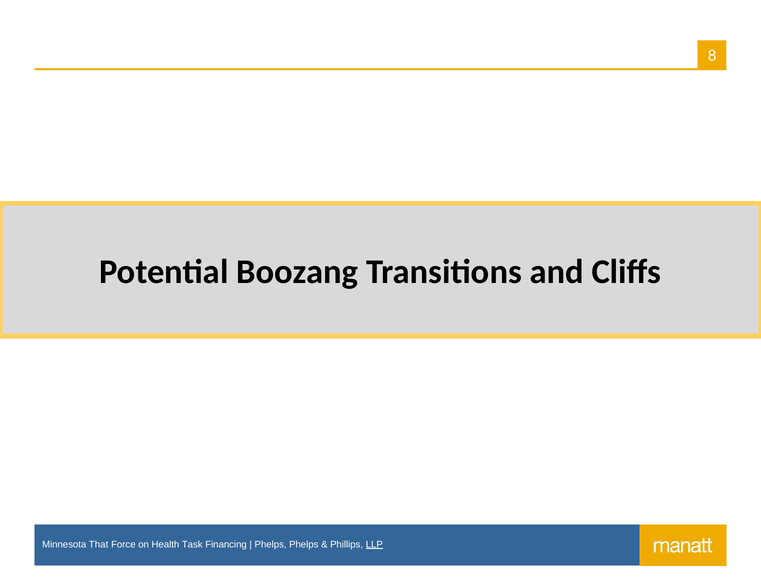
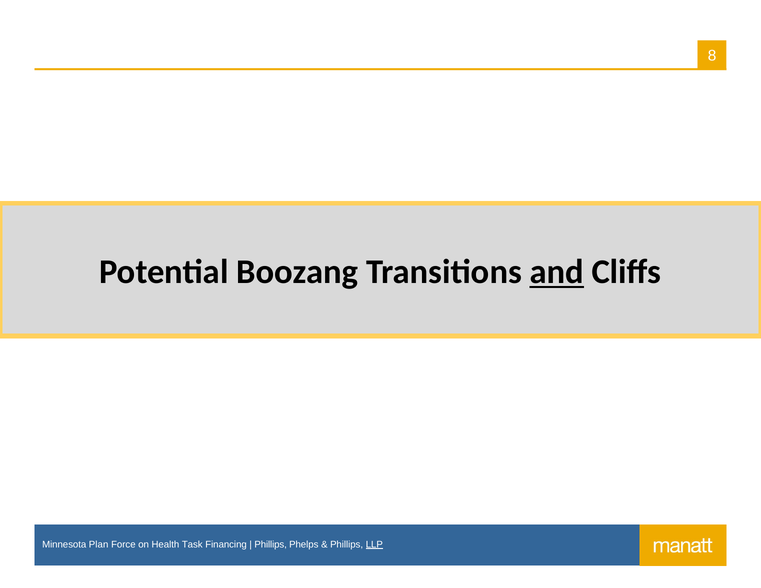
and at (557, 272) underline: none -> present
That: That -> Plan
Phelps at (271, 544): Phelps -> Phillips
